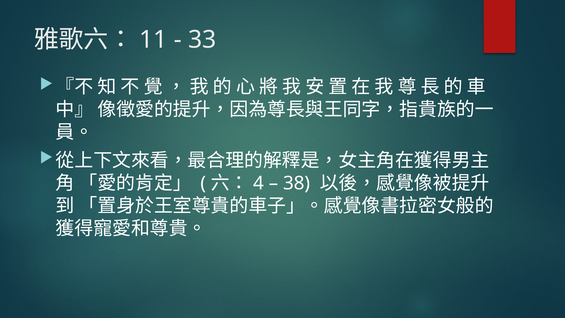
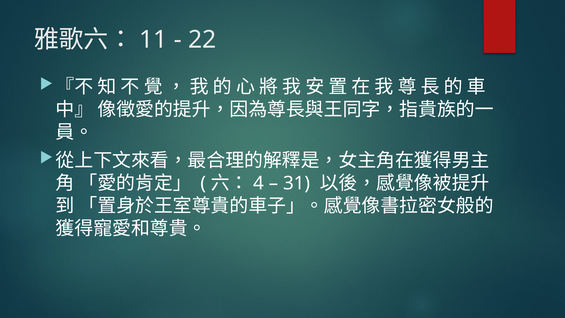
33: 33 -> 22
38: 38 -> 31
